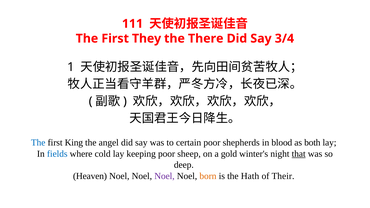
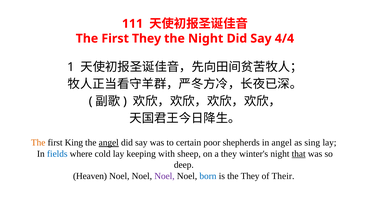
the There: There -> Night
3/4: 3/4 -> 4/4
The at (38, 143) colour: blue -> orange
angel at (109, 143) underline: none -> present
in blood: blood -> angel
both: both -> sing
keeping poor: poor -> with
a gold: gold -> they
born colour: orange -> blue
the Hath: Hath -> They
